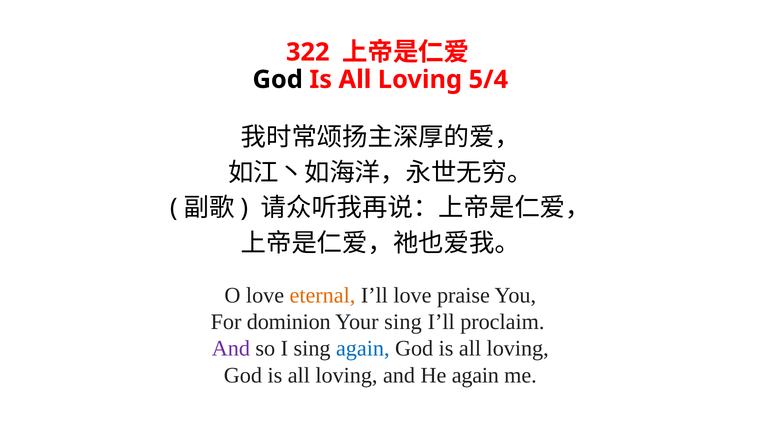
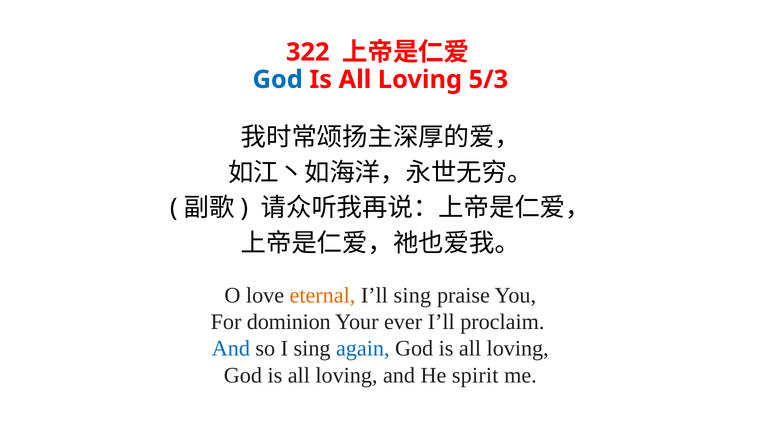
God at (278, 80) colour: black -> blue
5/4: 5/4 -> 5/3
I’ll love: love -> sing
Your sing: sing -> ever
And at (231, 349) colour: purple -> blue
He again: again -> spirit
